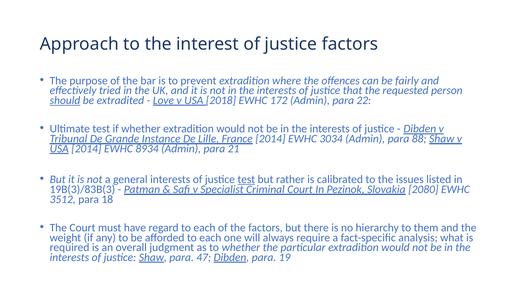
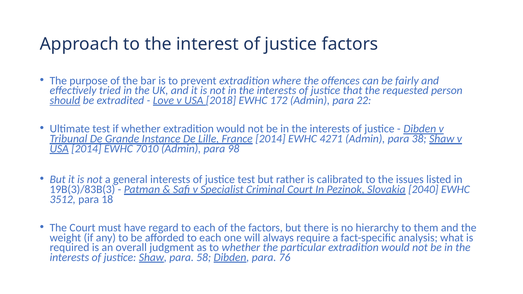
3034: 3034 -> 4271
88: 88 -> 38
8934: 8934 -> 7010
21: 21 -> 98
test at (246, 180) underline: present -> none
2080: 2080 -> 2040
47: 47 -> 58
19: 19 -> 76
